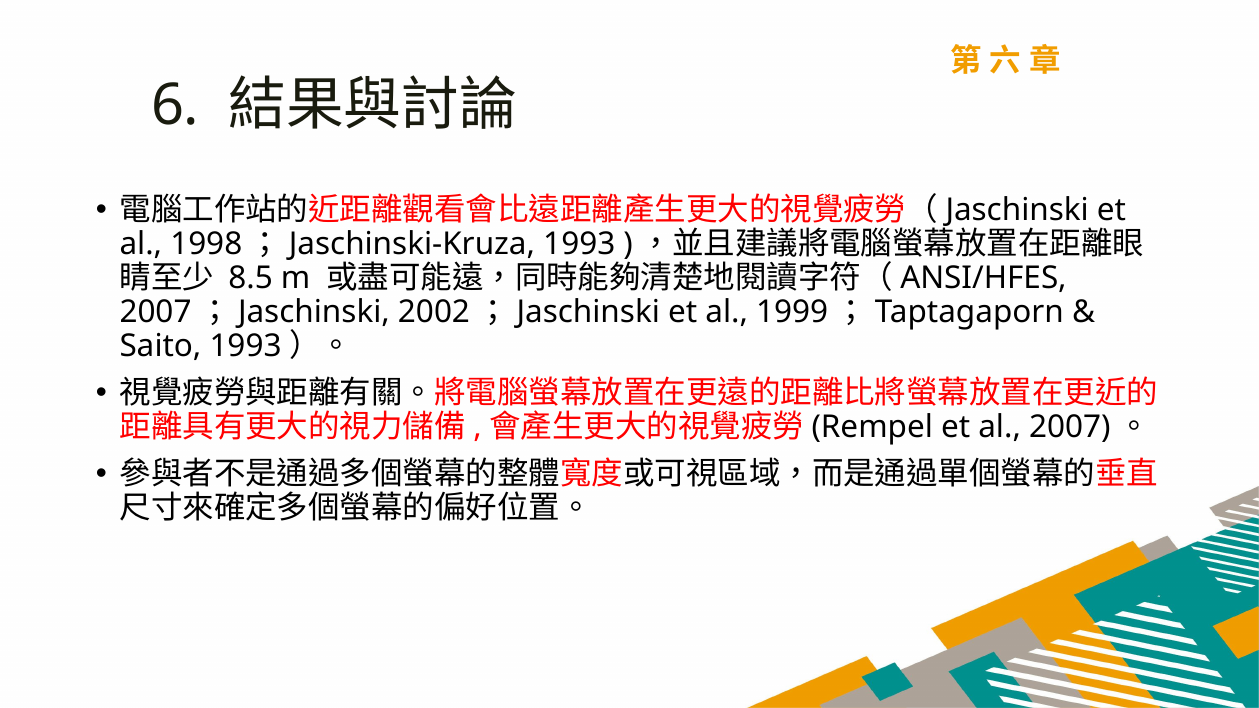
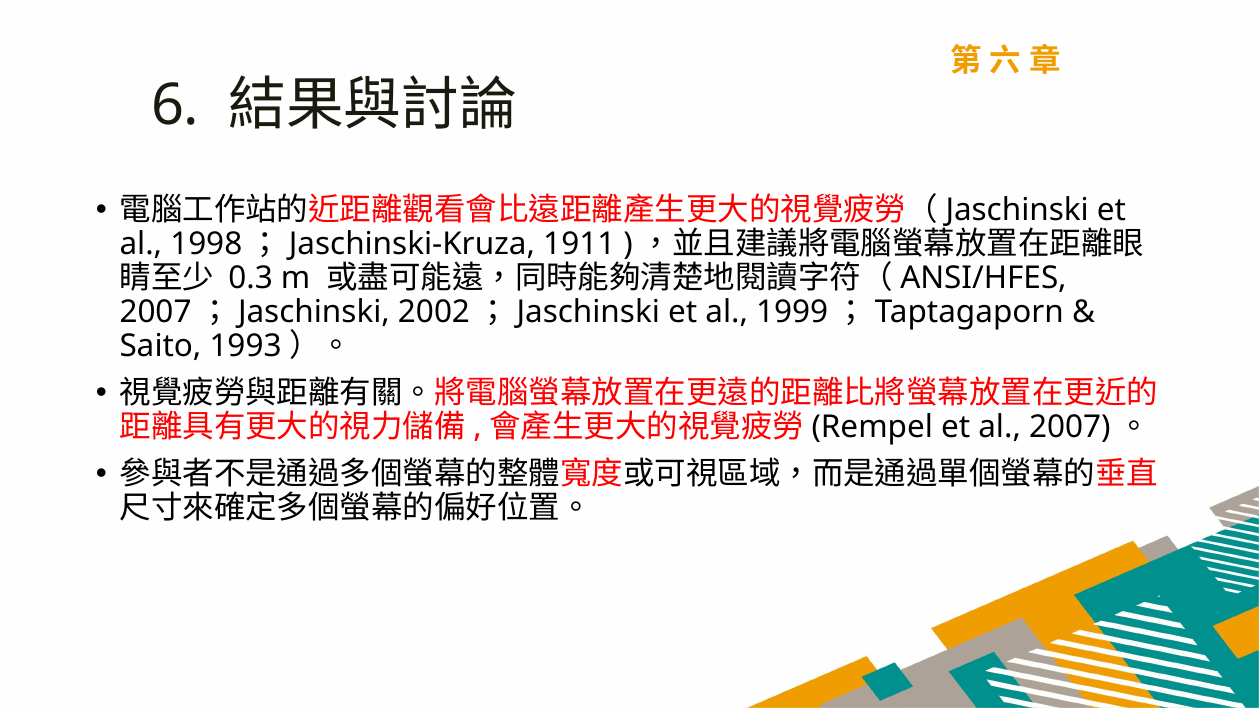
1993 at (579, 244): 1993 -> 1911
8.5: 8.5 -> 0.3
